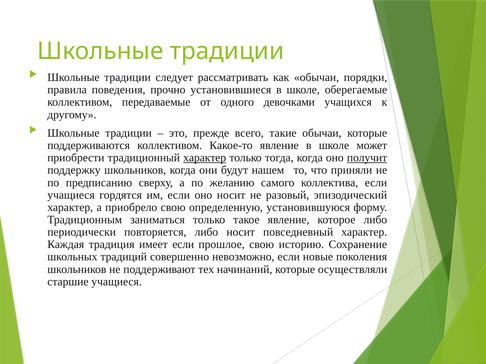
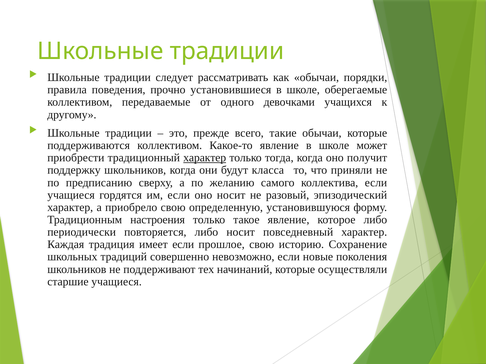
получит underline: present -> none
нашем: нашем -> класса
заниматься: заниматься -> настроения
